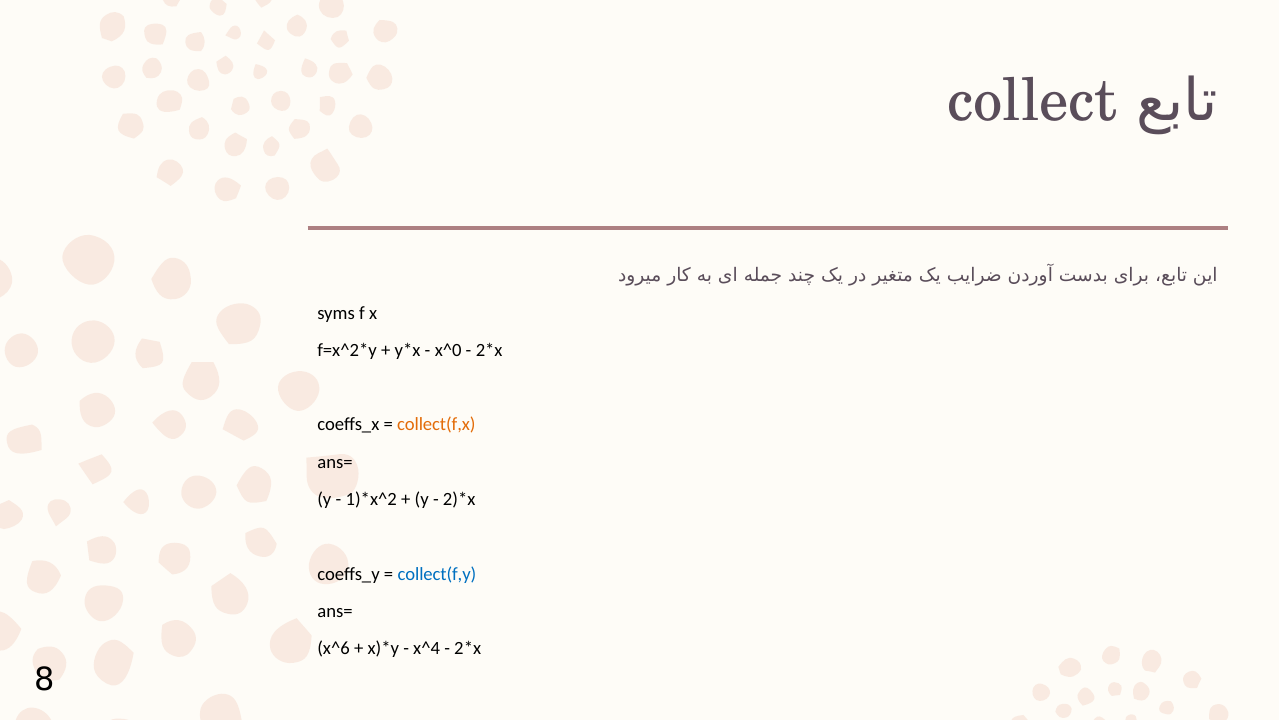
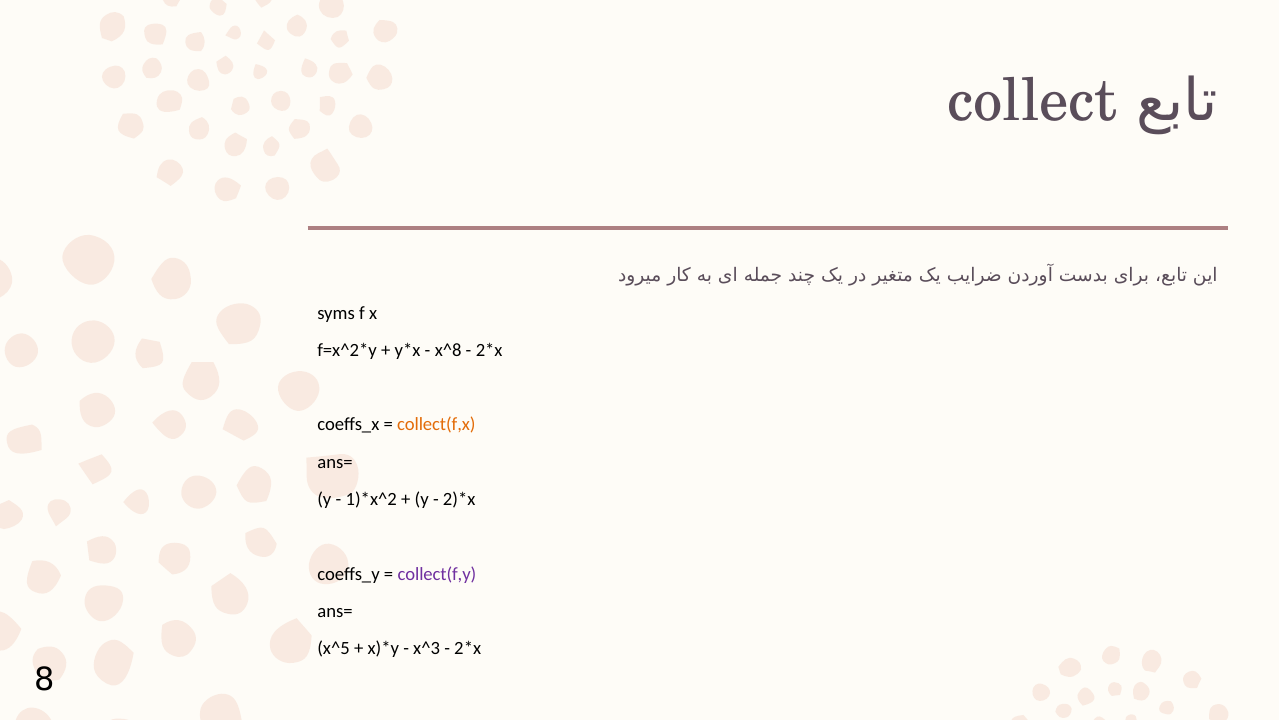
x^0: x^0 -> x^8
collect(f,y colour: blue -> purple
x^6: x^6 -> x^5
x^4: x^4 -> x^3
